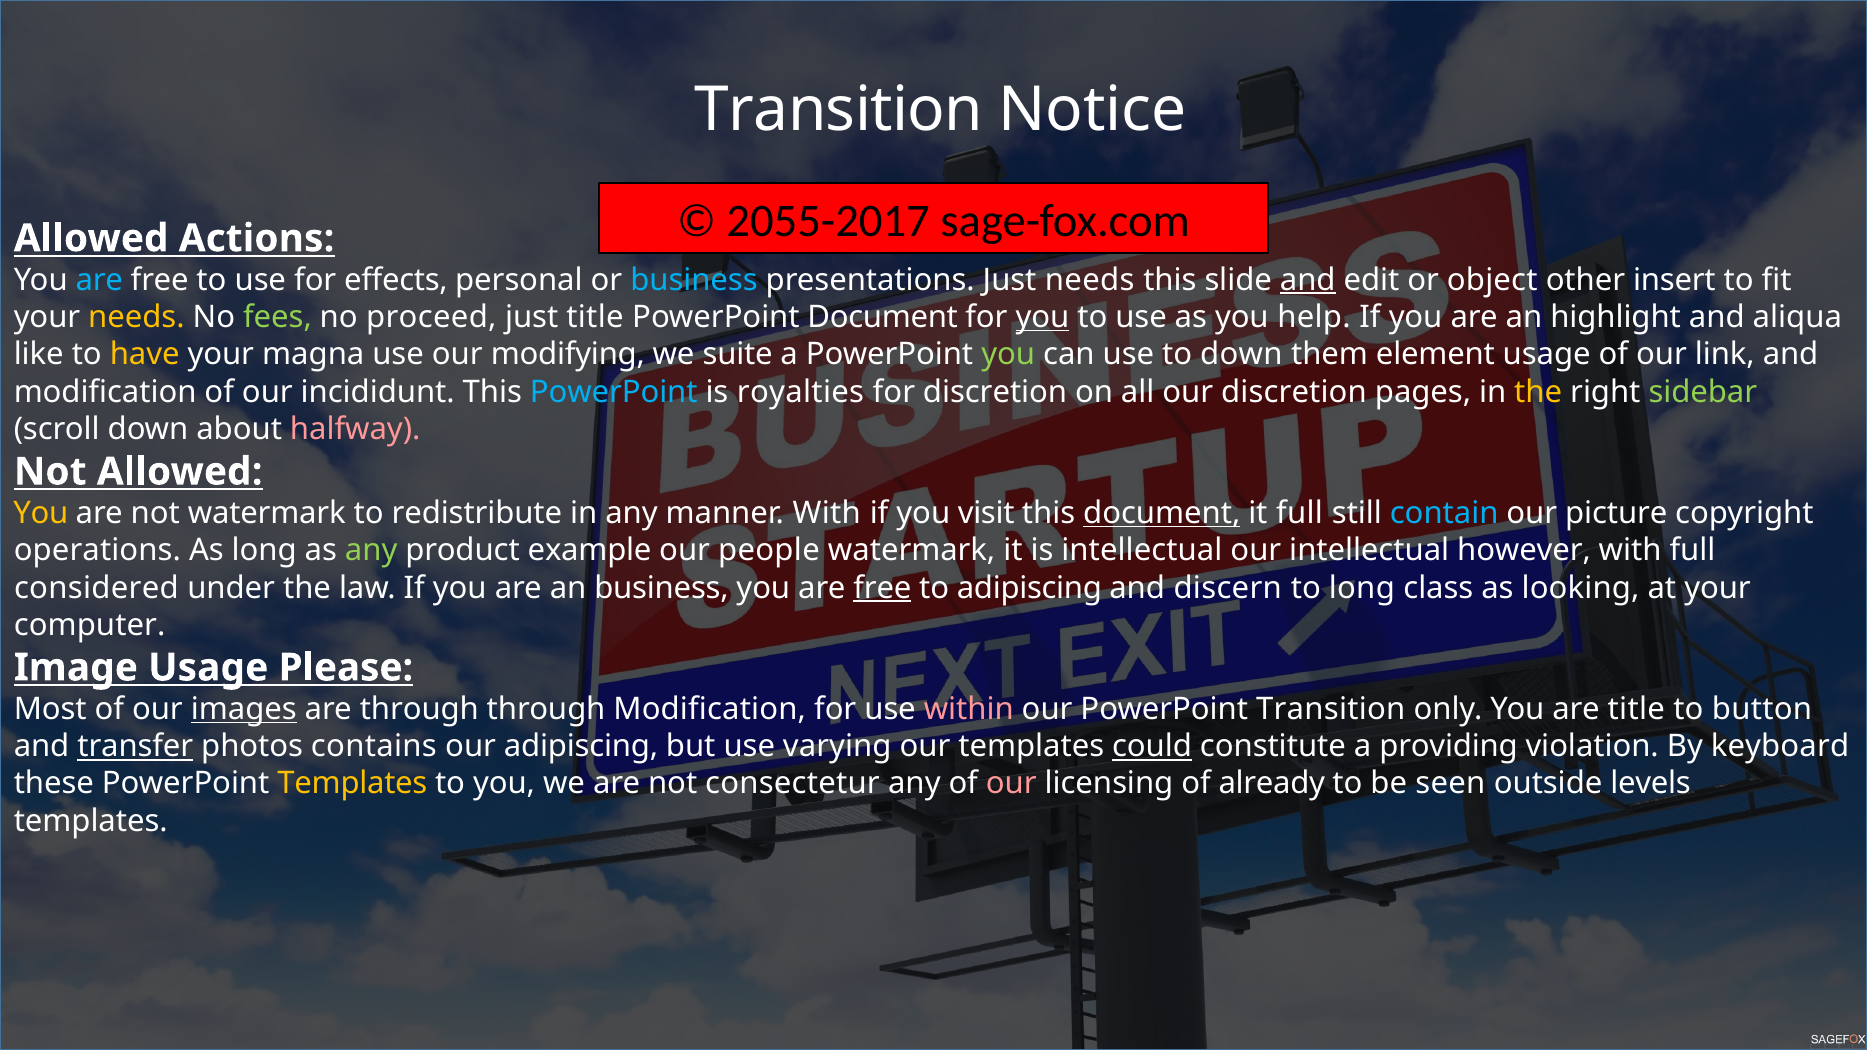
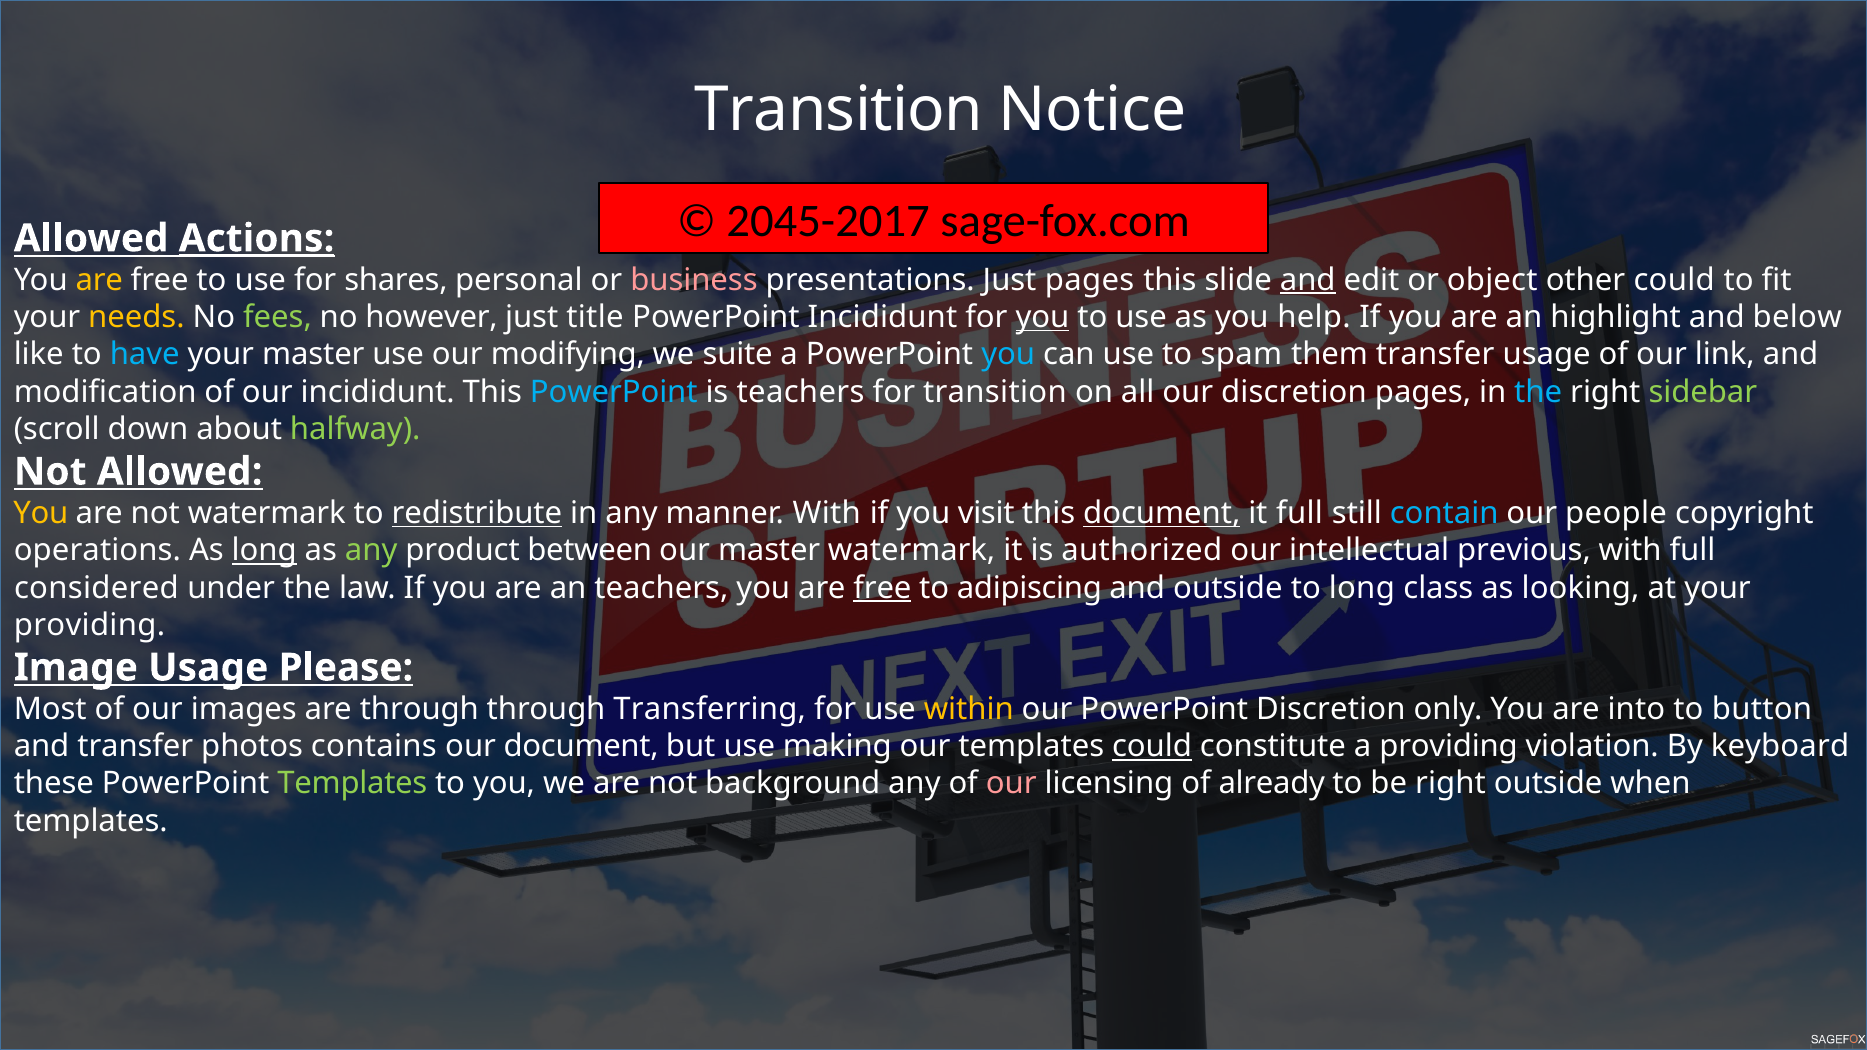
2055-2017: 2055-2017 -> 2045-2017
Actions underline: none -> present
are at (99, 280) colour: light blue -> yellow
effects: effects -> shares
business at (694, 280) colour: light blue -> pink
Just needs: needs -> pages
other insert: insert -> could
proceed: proceed -> however
PowerPoint Document: Document -> Incididunt
aliqua: aliqua -> below
have colour: yellow -> light blue
your magna: magna -> master
you at (1008, 355) colour: light green -> light blue
to down: down -> spam
them element: element -> transfer
is royalties: royalties -> teachers
for discretion: discretion -> transition
the at (1538, 392) colour: yellow -> light blue
halfway colour: pink -> light green
redistribute underline: none -> present
picture: picture -> people
long at (264, 551) underline: none -> present
example: example -> between
our people: people -> master
is intellectual: intellectual -> authorized
however: however -> previous
an business: business -> teachers
and discern: discern -> outside
computer at (90, 625): computer -> providing
images underline: present -> none
through Modification: Modification -> Transferring
within colour: pink -> yellow
PowerPoint Transition: Transition -> Discretion
are title: title -> into
transfer at (135, 747) underline: present -> none
our adipiscing: adipiscing -> document
varying: varying -> making
Templates at (352, 784) colour: yellow -> light green
consectetur: consectetur -> background
be seen: seen -> right
levels: levels -> when
